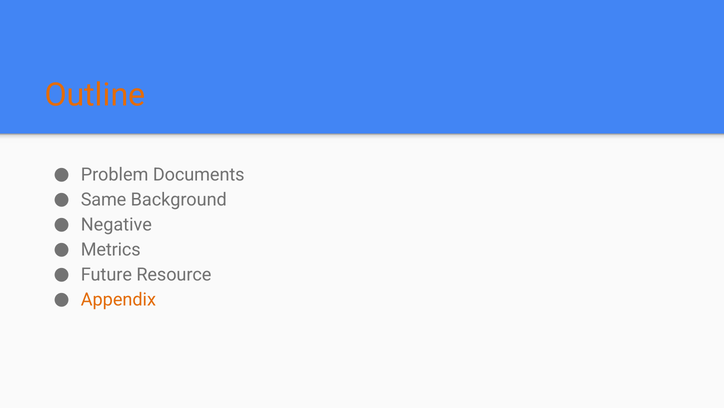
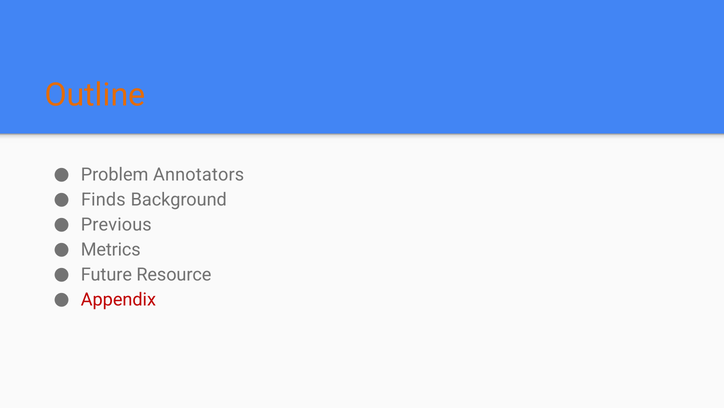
Documents: Documents -> Annotators
Same: Same -> Finds
Negative: Negative -> Previous
Appendix colour: orange -> red
